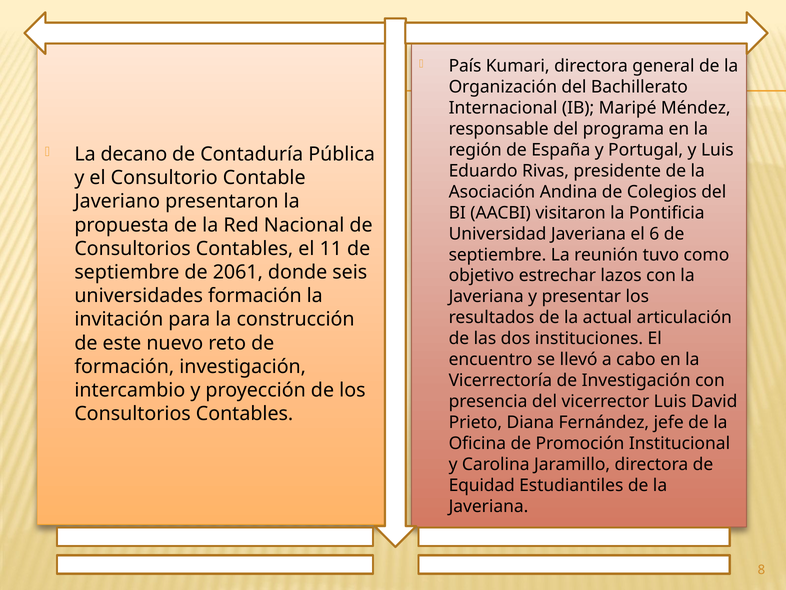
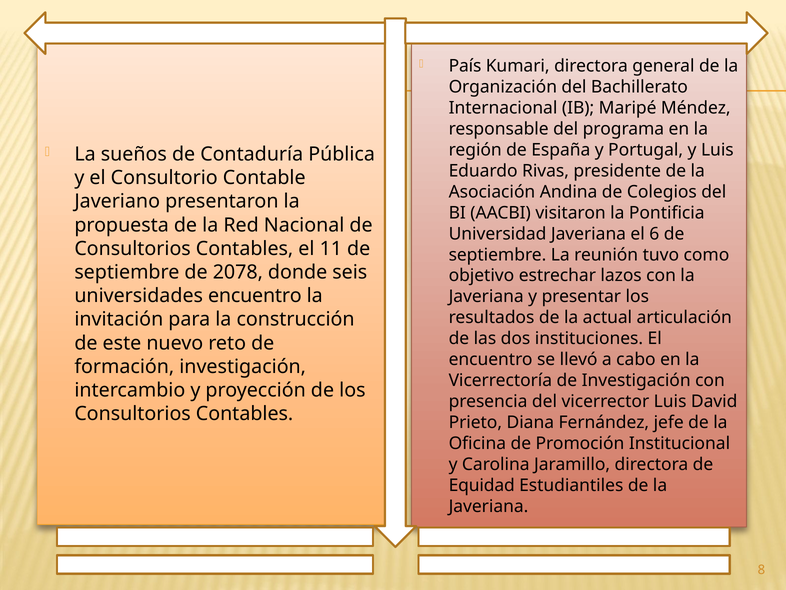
decano: decano -> sueños
2061: 2061 -> 2078
universidades formación: formación -> encuentro
